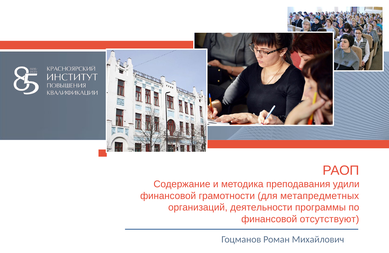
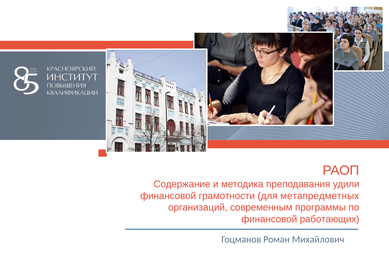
деятельности: деятельности -> современным
отсутствуют: отсутствуют -> работающих
